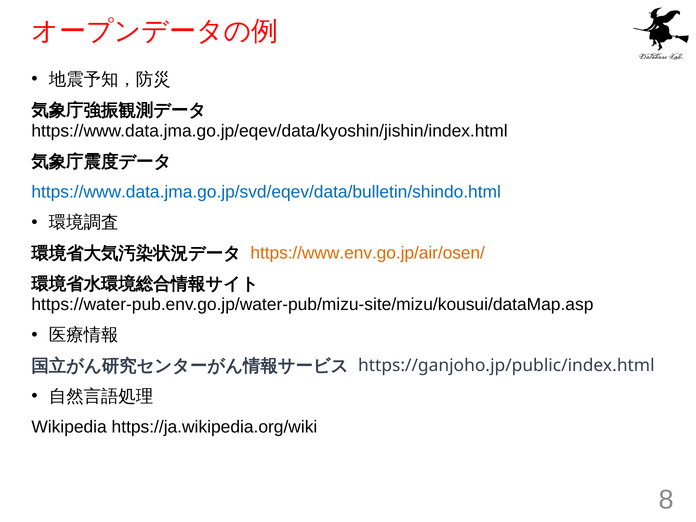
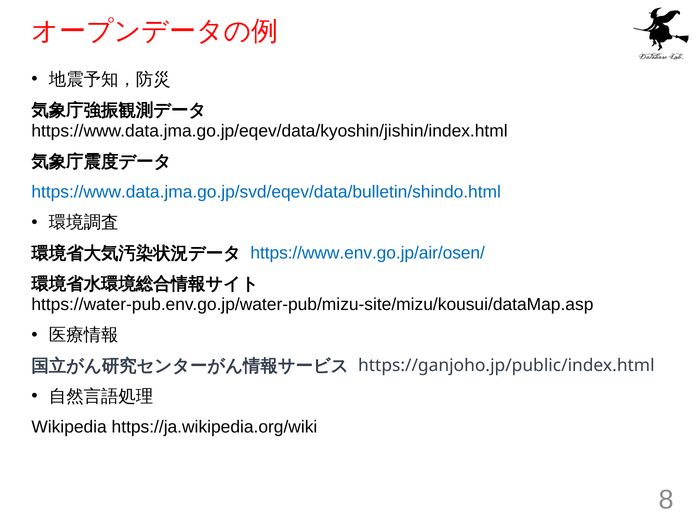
https://www.env.go.jp/air/osen/ colour: orange -> blue
